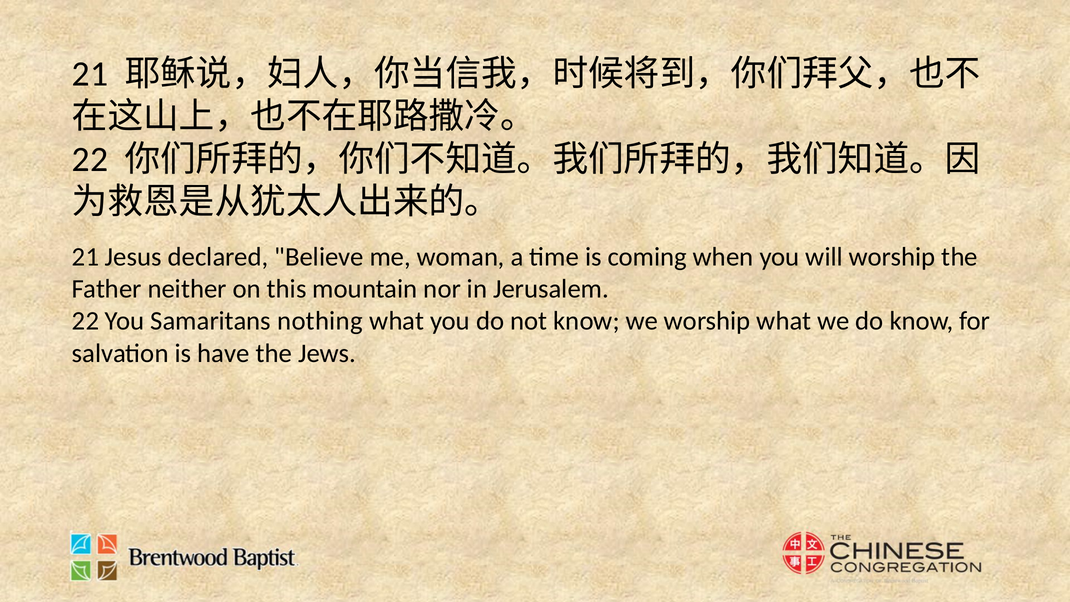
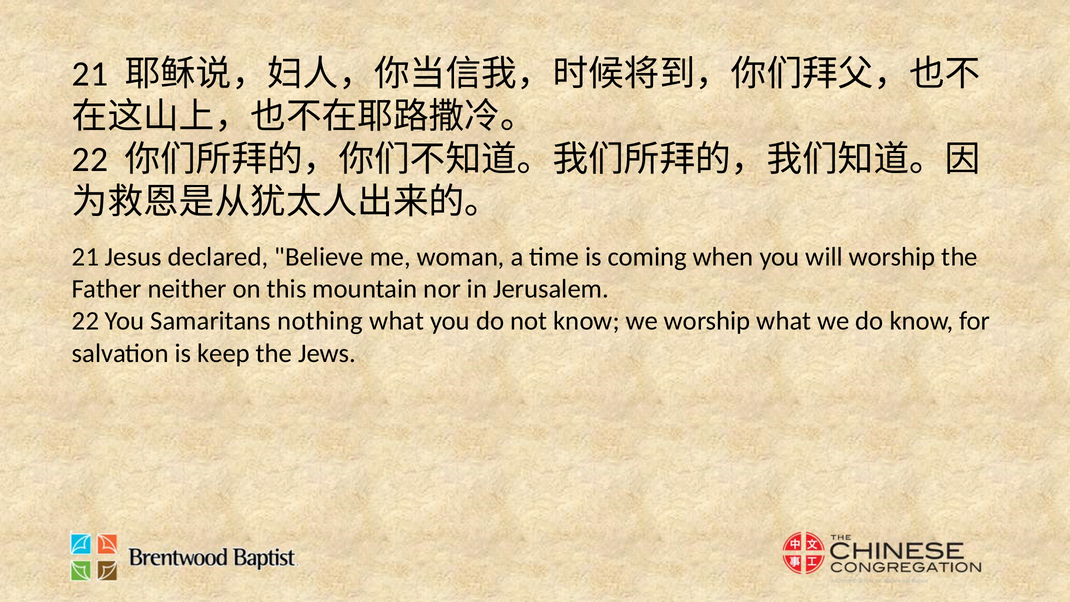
have: have -> keep
